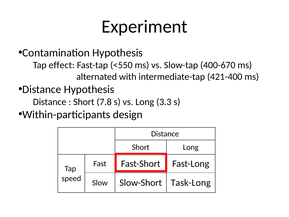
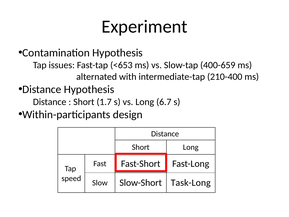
effect: effect -> issues
<550: <550 -> <653
400-670: 400-670 -> 400-659
421-400: 421-400 -> 210-400
7.8: 7.8 -> 1.7
3.3: 3.3 -> 6.7
